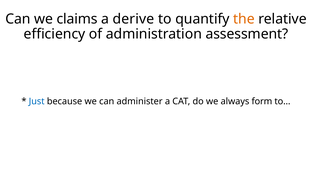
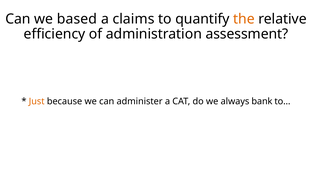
claims: claims -> based
derive: derive -> claims
Just colour: blue -> orange
form: form -> bank
